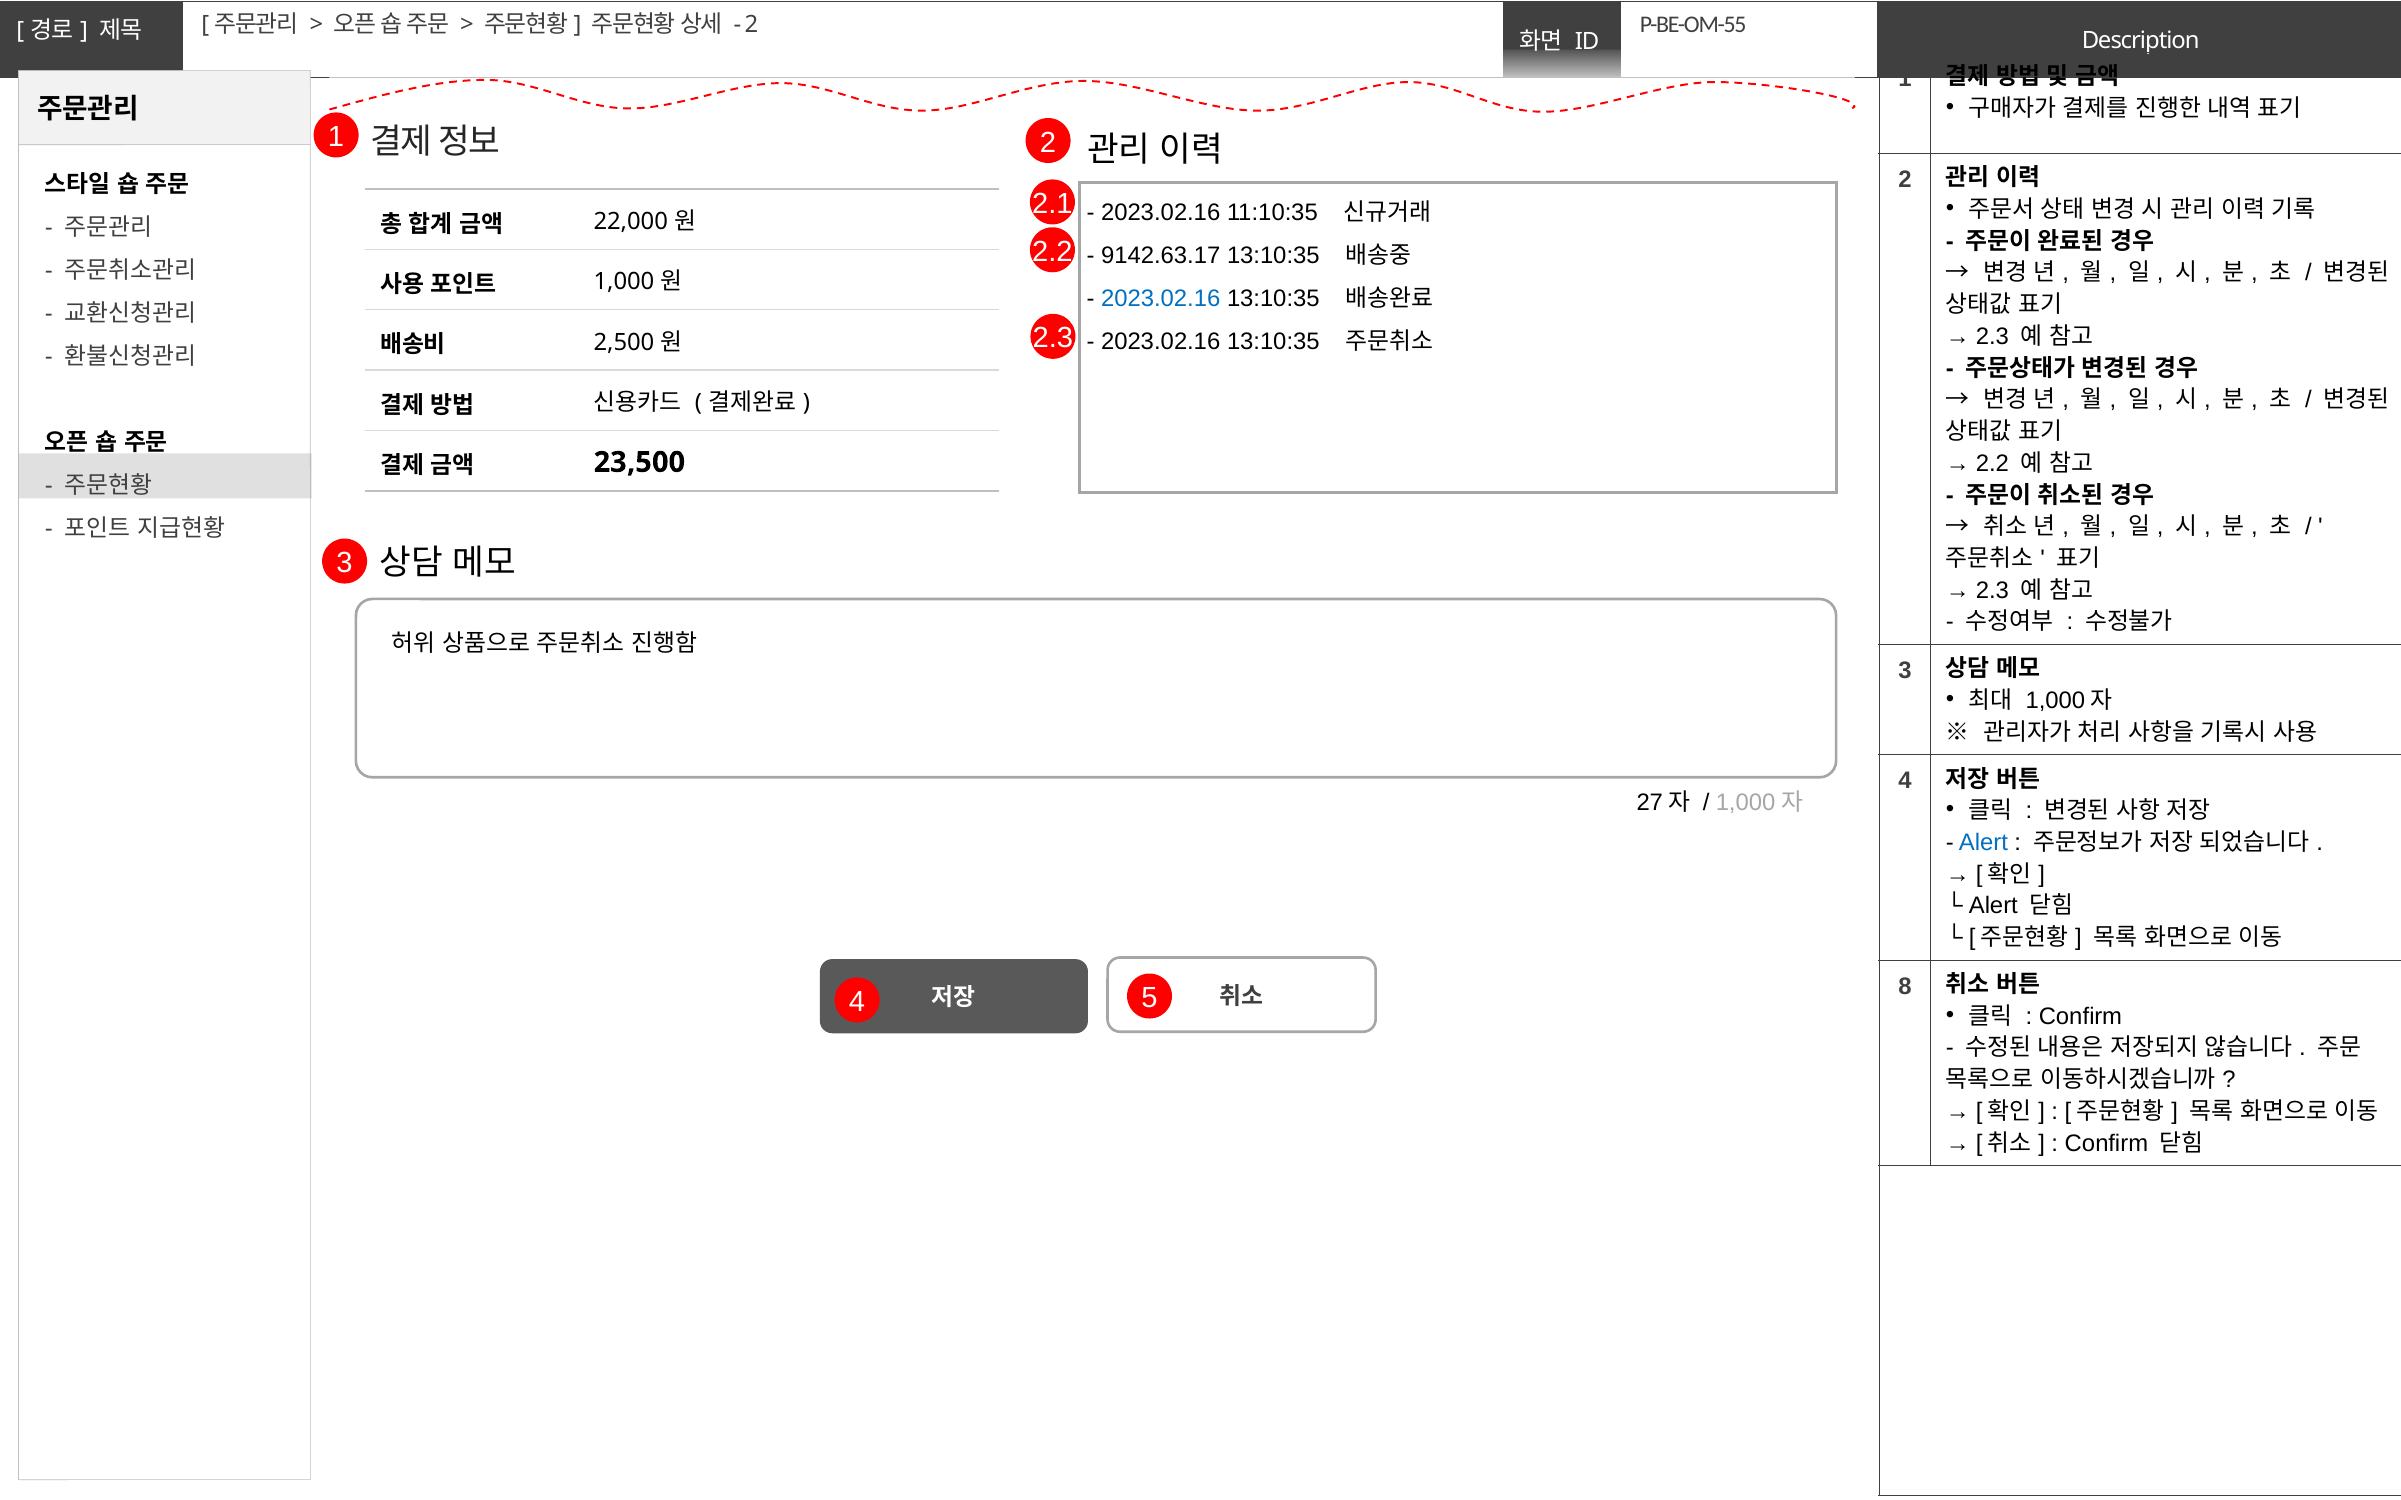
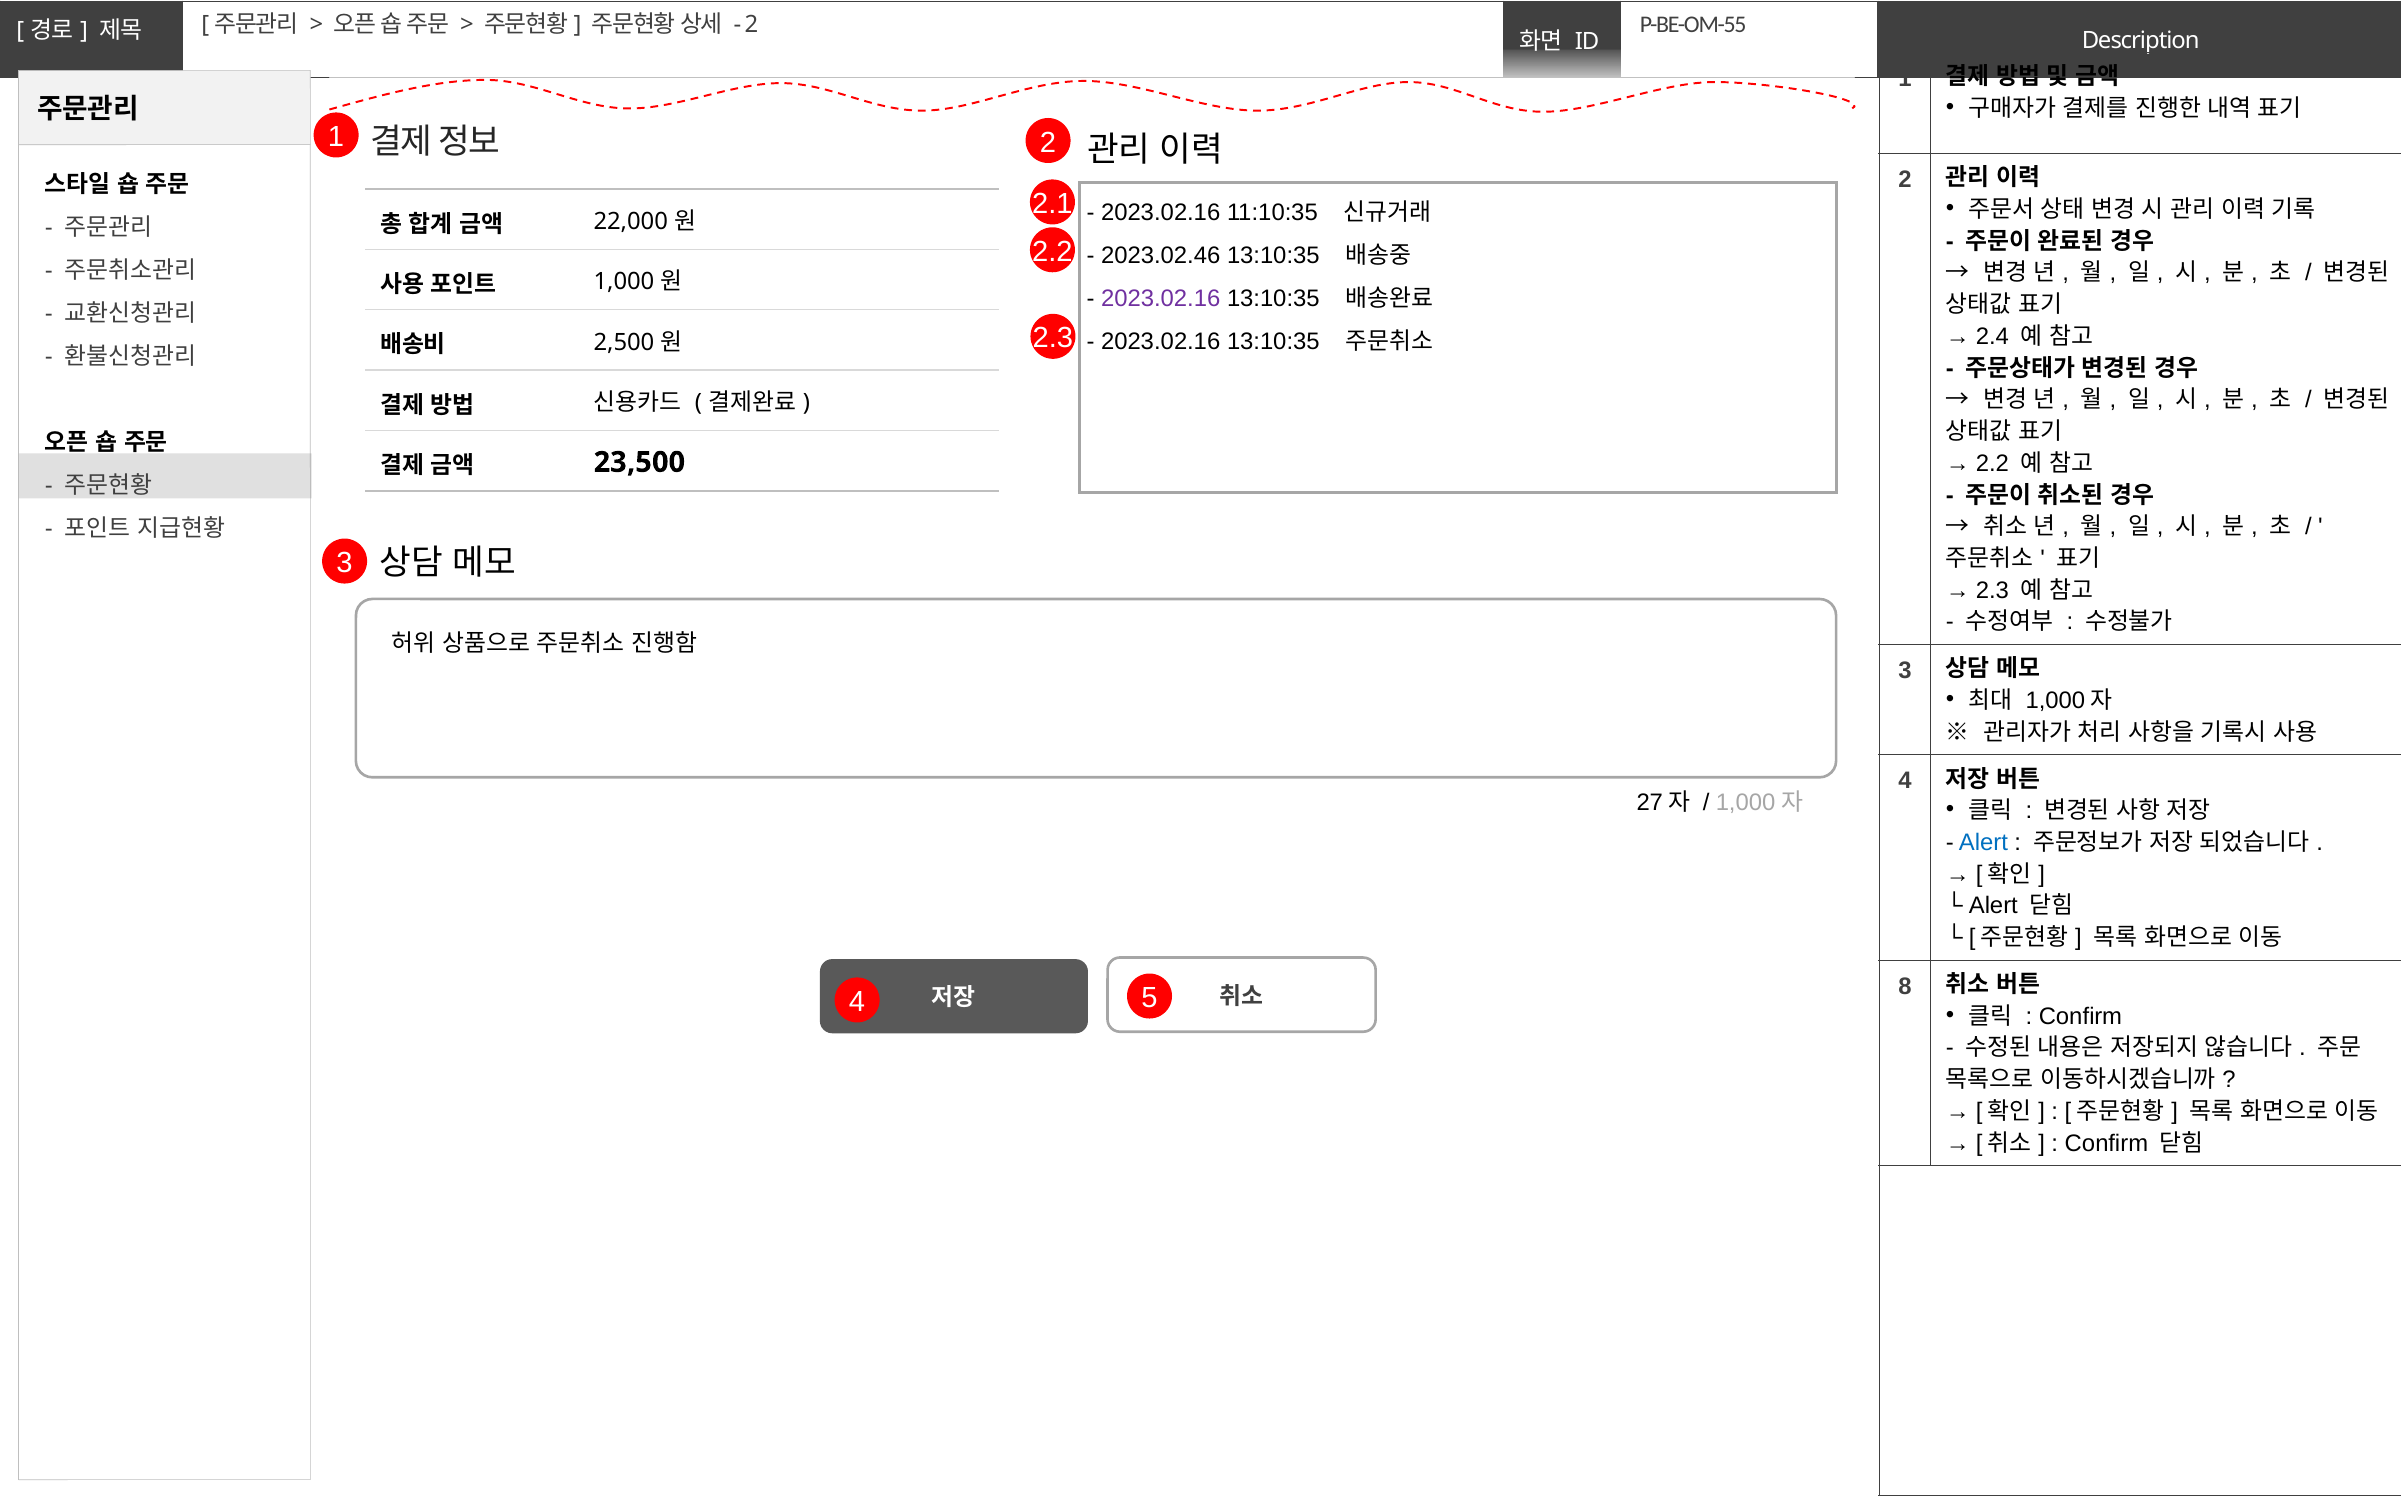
9142.63.17: 9142.63.17 -> 2023.02.46
2023.02.16 at (1161, 299) colour: blue -> purple
2.3 at (1992, 337): 2.3 -> 2.4
